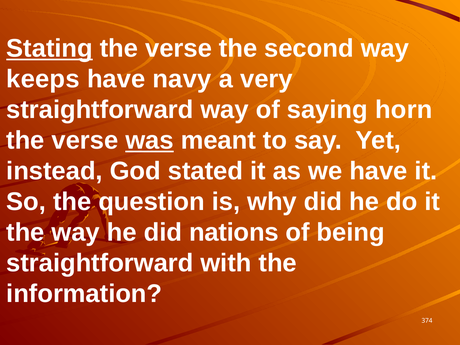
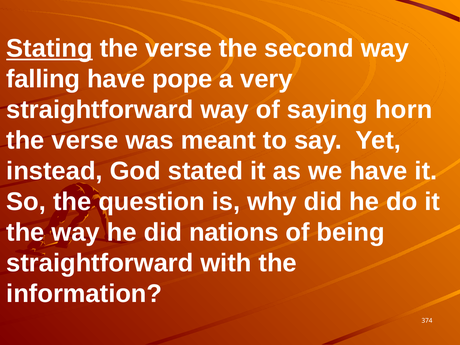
keeps: keeps -> falling
navy: navy -> pope
was underline: present -> none
